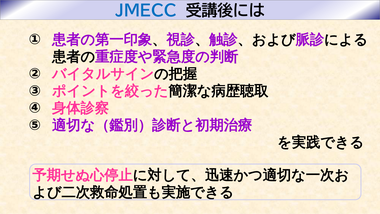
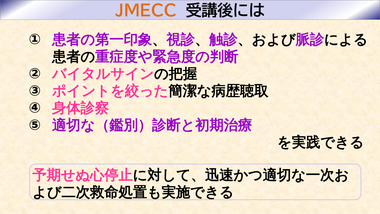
JMECC colour: blue -> orange
